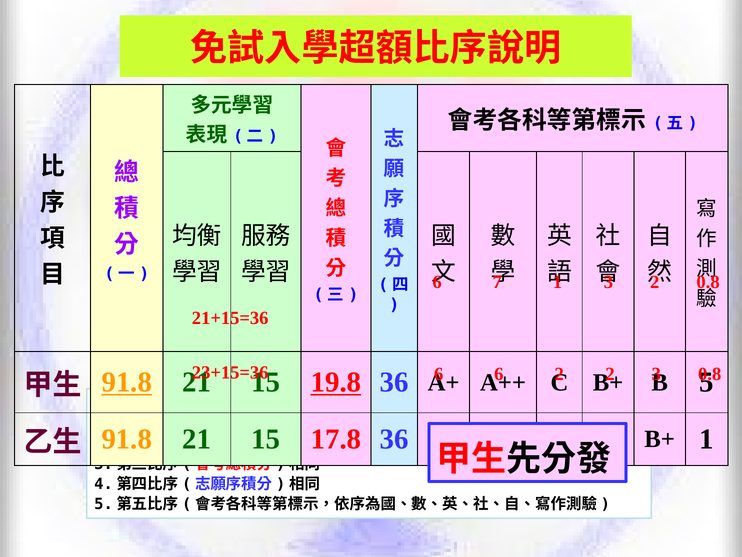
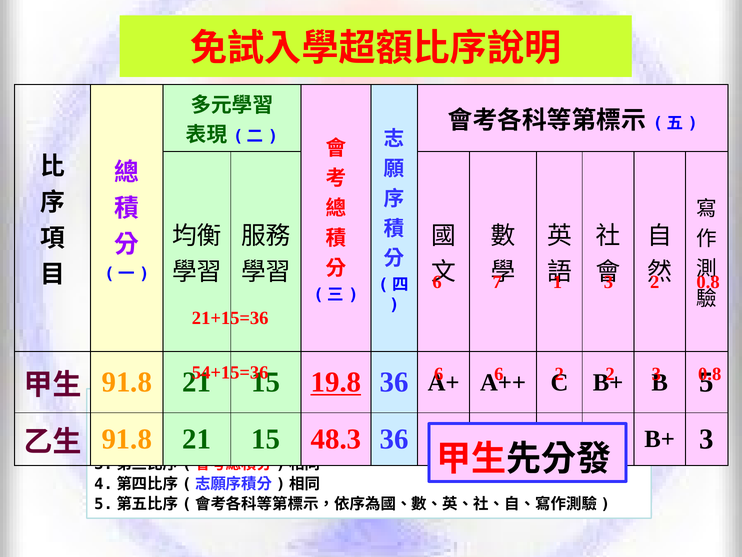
23+15=36: 23+15=36 -> 54+15=36
91.8 at (127, 382) underline: present -> none
17.8: 17.8 -> 48.3
B+ 1: 1 -> 3
